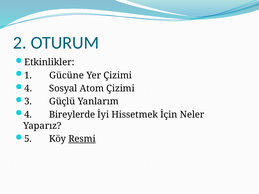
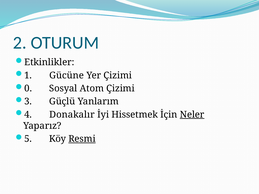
4 at (28, 89): 4 -> 0
Bireylerde: Bireylerde -> Donakalır
Neler underline: none -> present
